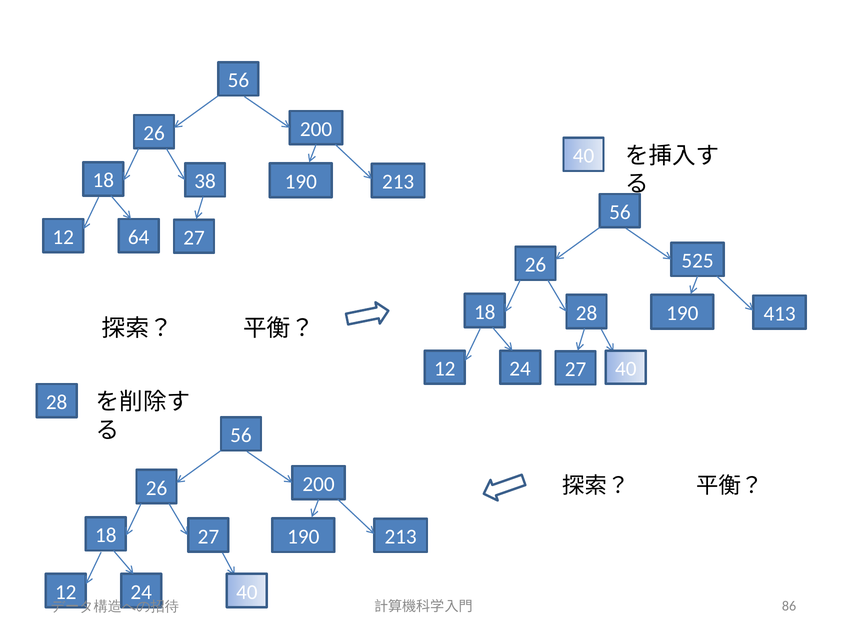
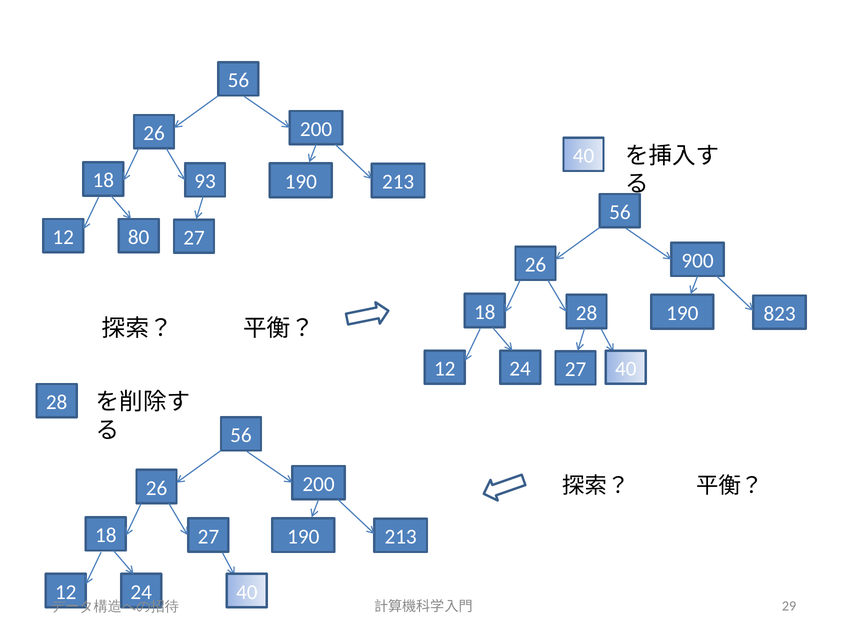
38: 38 -> 93
64: 64 -> 80
525: 525 -> 900
413: 413 -> 823
86: 86 -> 29
